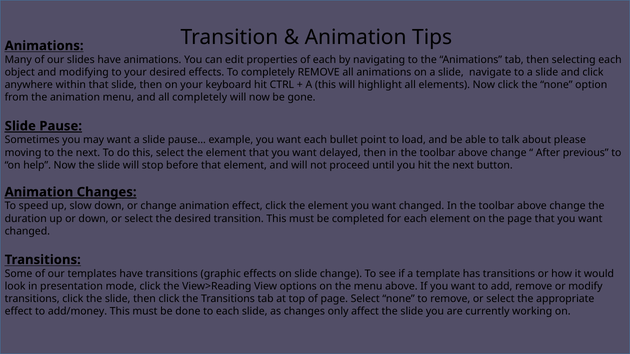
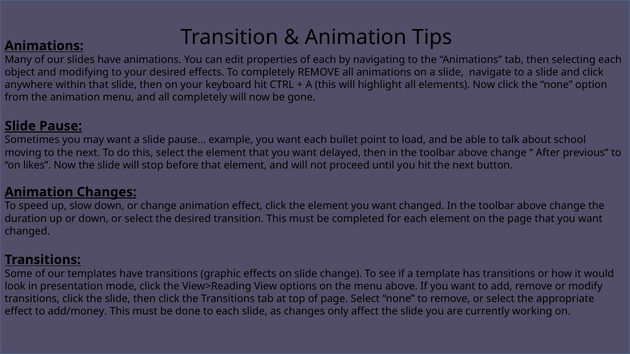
please: please -> school
help: help -> likes
